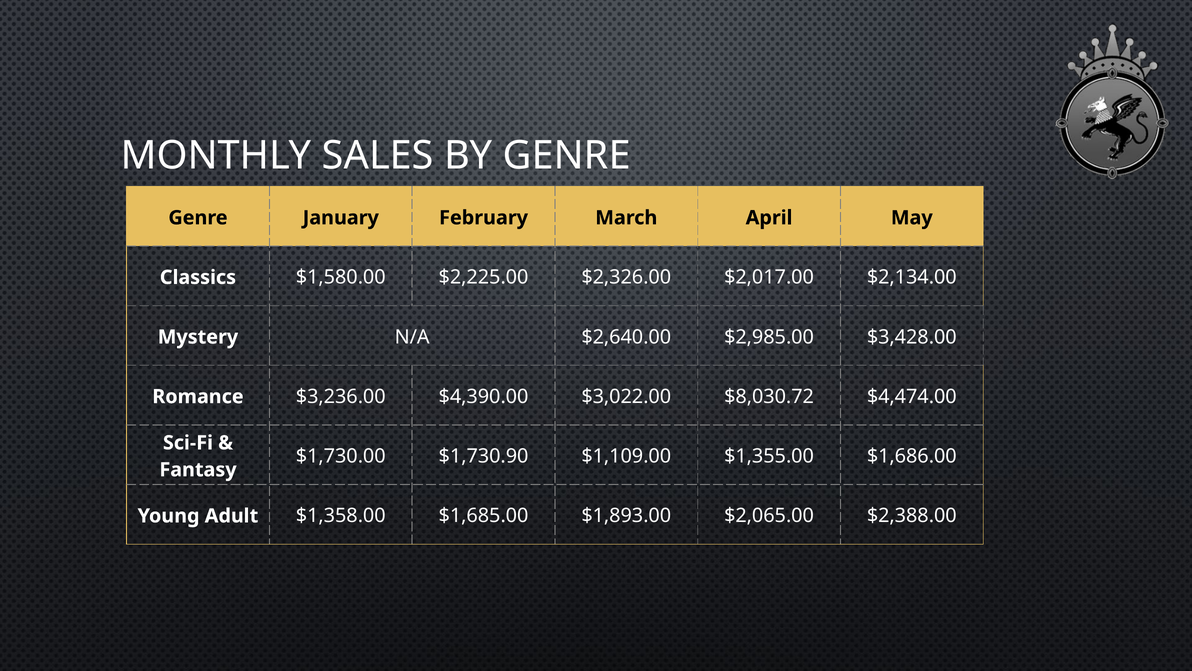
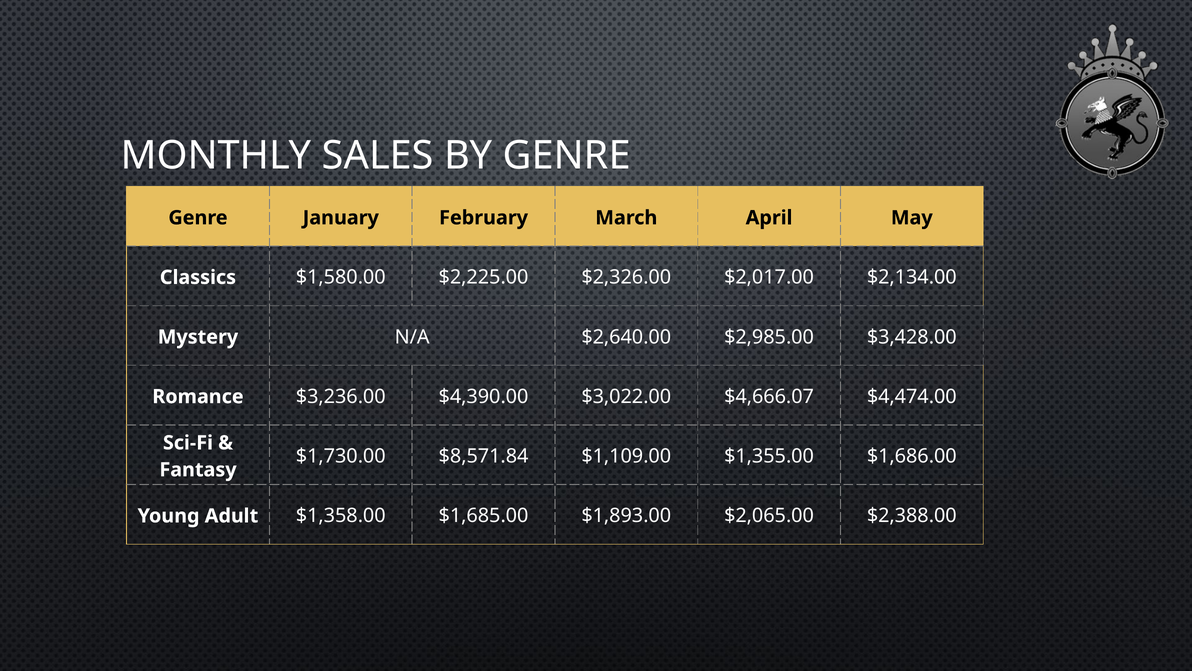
$8,030.72: $8,030.72 -> $4,666.07
$1,730.90: $1,730.90 -> $8,571.84
